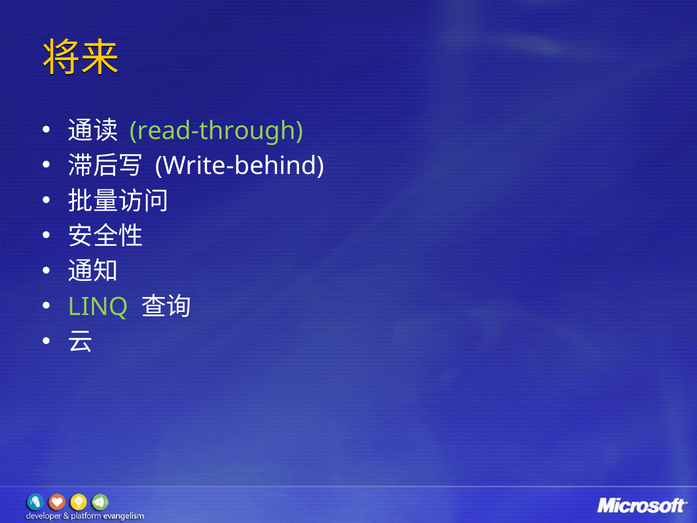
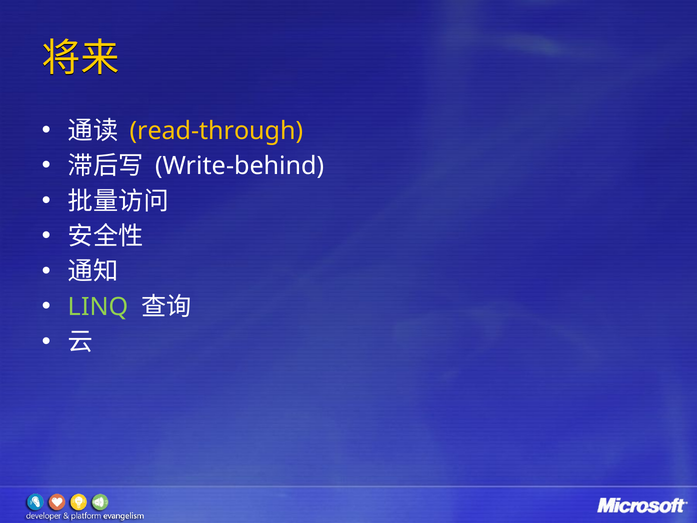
read-through colour: light green -> yellow
